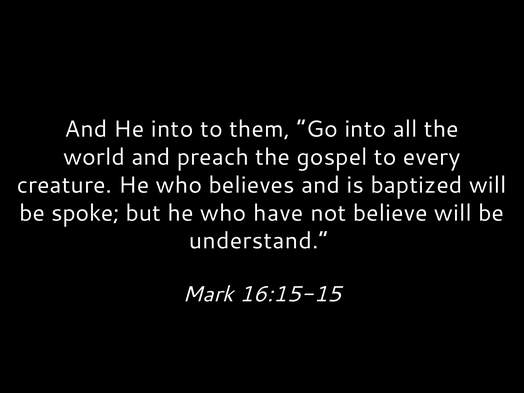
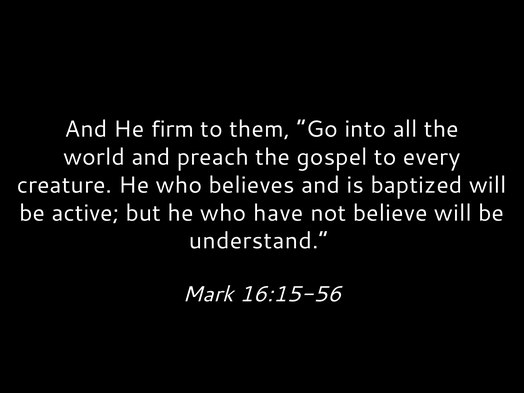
He into: into -> firm
spoke: spoke -> active
16:15-15: 16:15-15 -> 16:15-56
